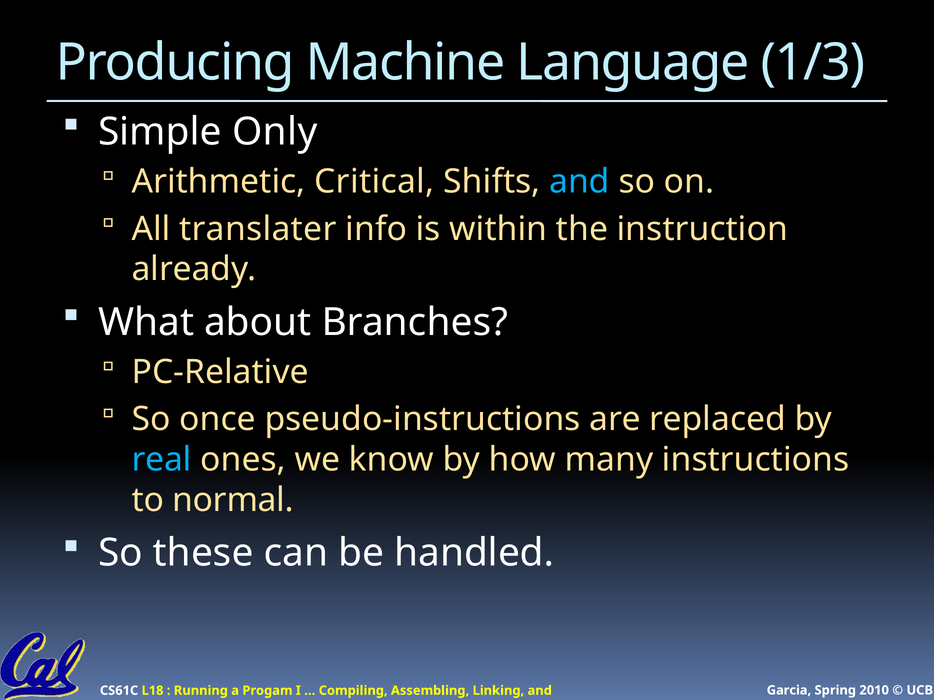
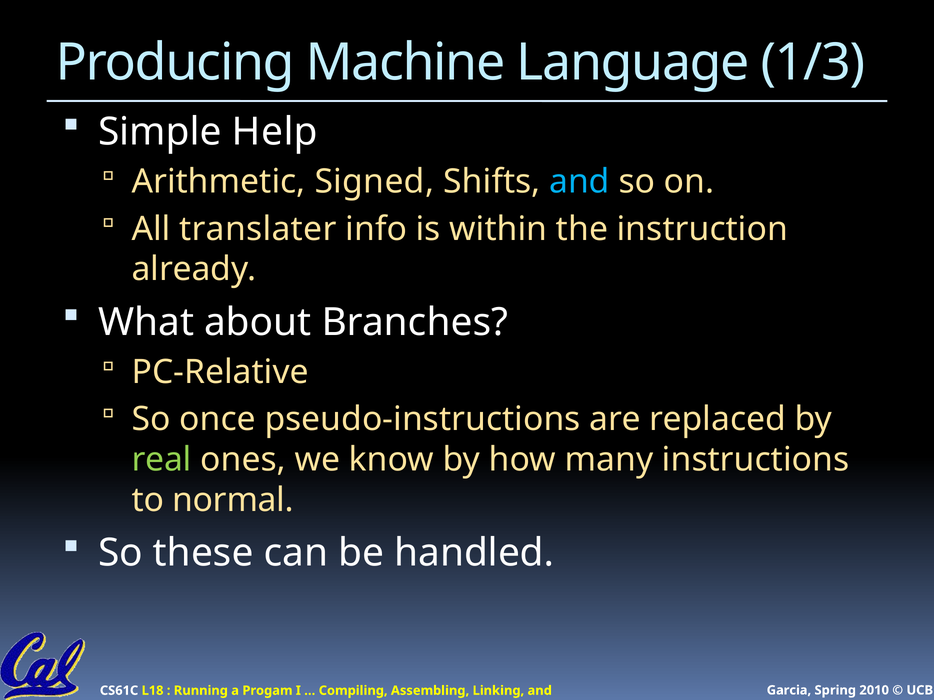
Only: Only -> Help
Critical: Critical -> Signed
real colour: light blue -> light green
